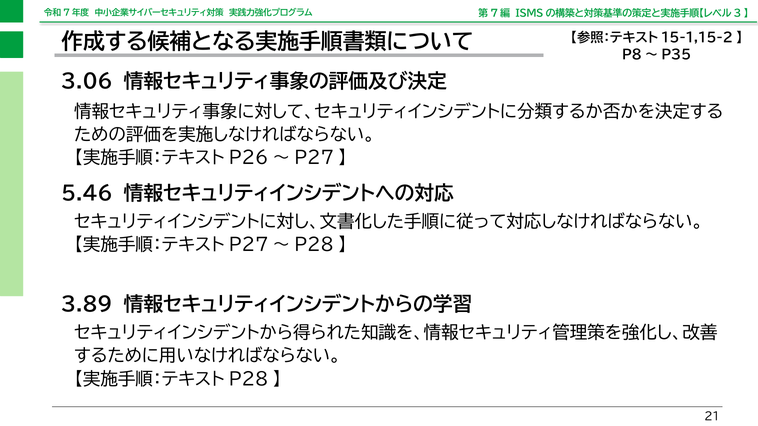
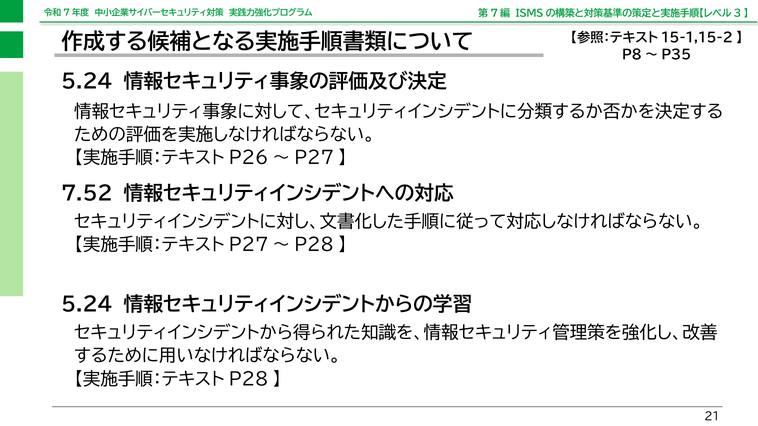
3.06 at (87, 82): 3.06 -> 5.24
5.46: 5.46 -> 7.52
3.89 at (87, 305): 3.89 -> 5.24
